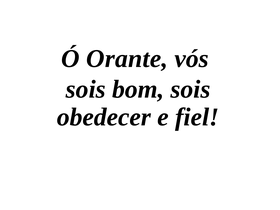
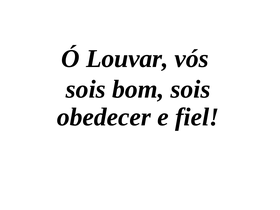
Orante: Orante -> Louvar
